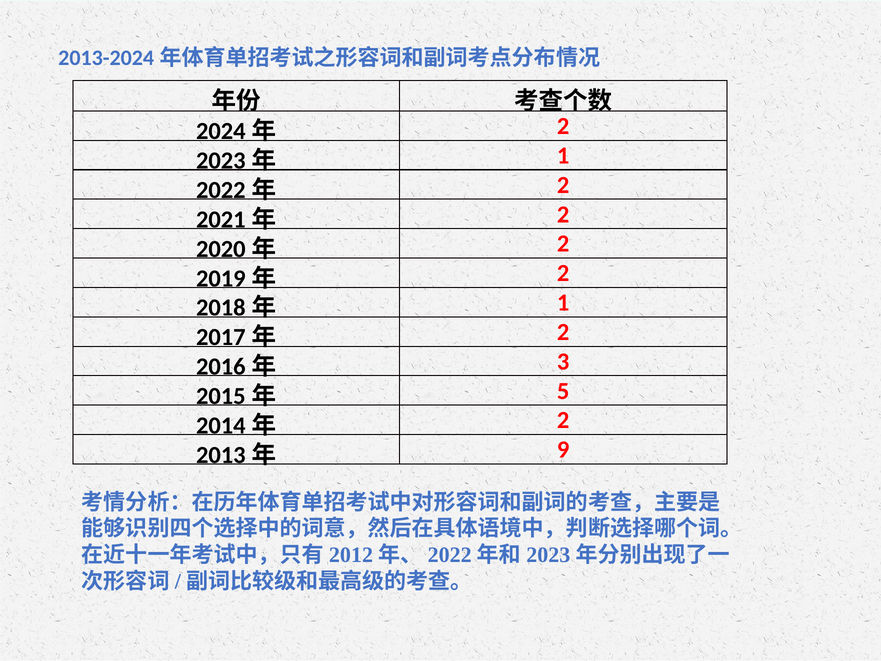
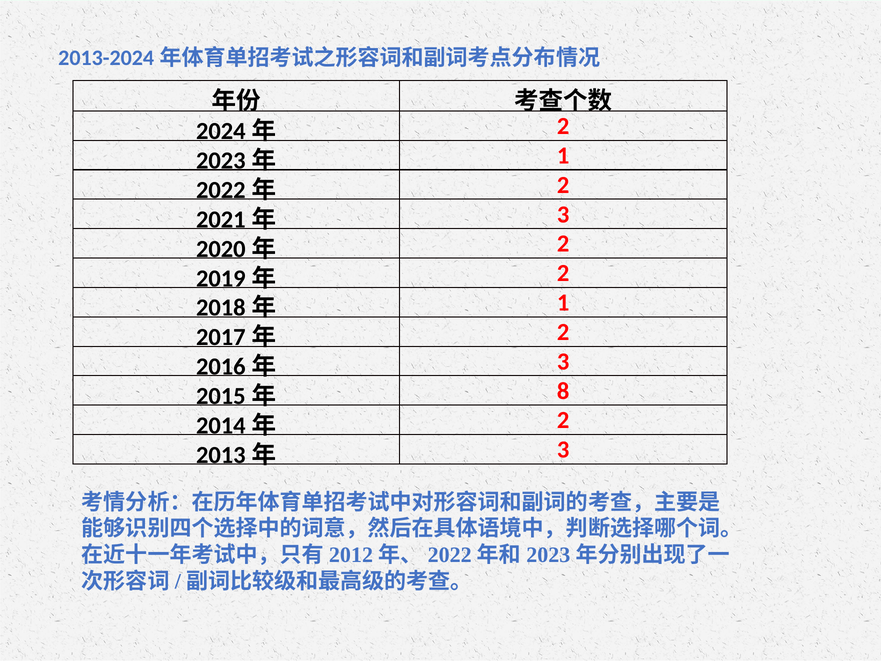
2 at (563, 214): 2 -> 3
5: 5 -> 8
9 at (563, 450): 9 -> 3
